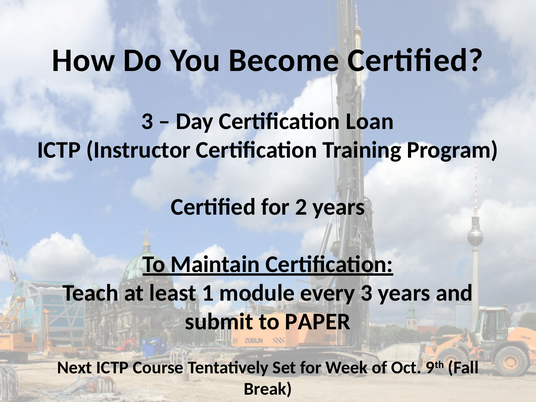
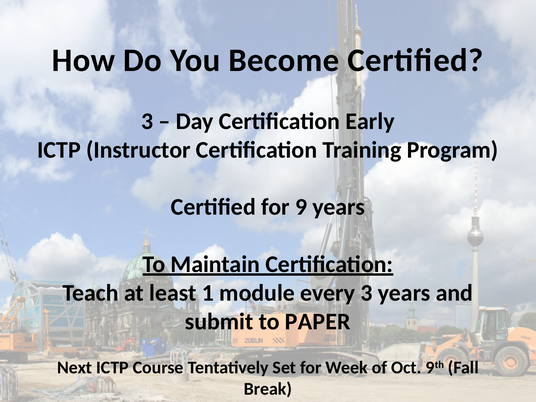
Loan: Loan -> Early
2: 2 -> 9
